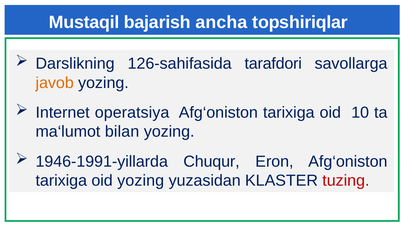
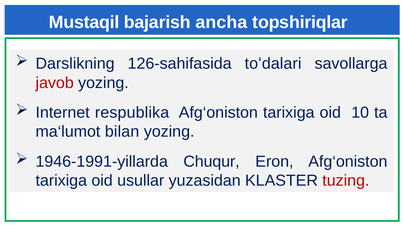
tarafdori: tarafdori -> toʻdalari
javob colour: orange -> red
operatsiya: operatsiya -> respublika
oid yozing: yozing -> usullar
